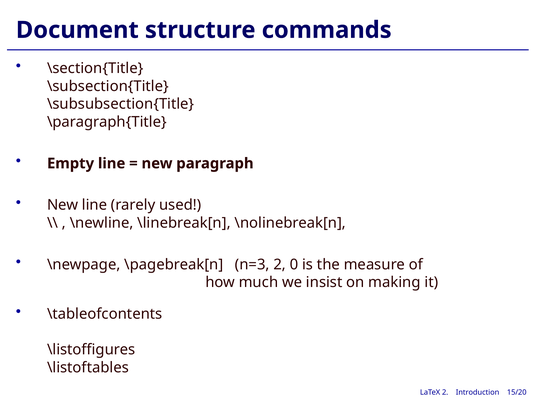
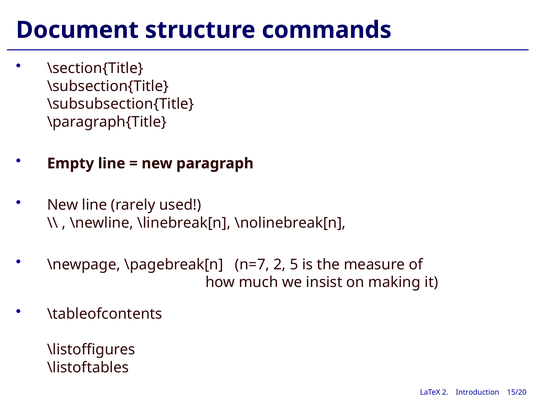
n=3: n=3 -> n=7
0: 0 -> 5
